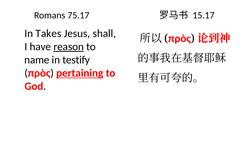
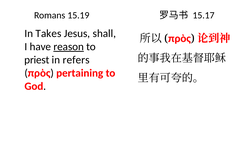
75.17: 75.17 -> 15.19
name: name -> priest
testify: testify -> refers
pertaining underline: present -> none
